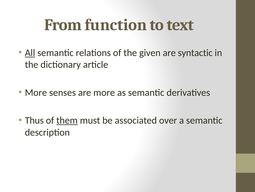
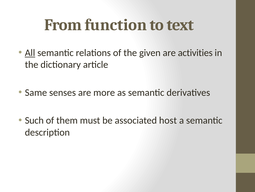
syntactic: syntactic -> activities
More at (36, 92): More -> Same
Thus: Thus -> Such
them underline: present -> none
over: over -> host
